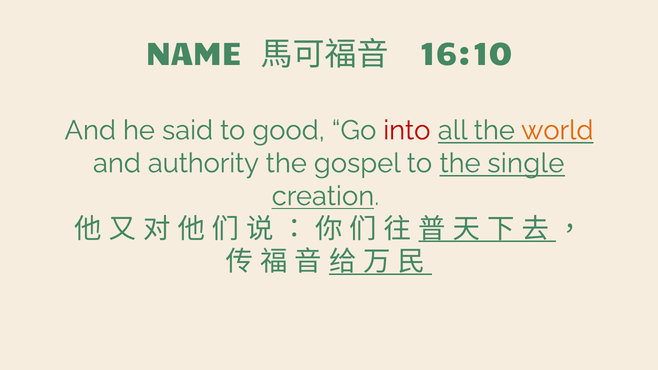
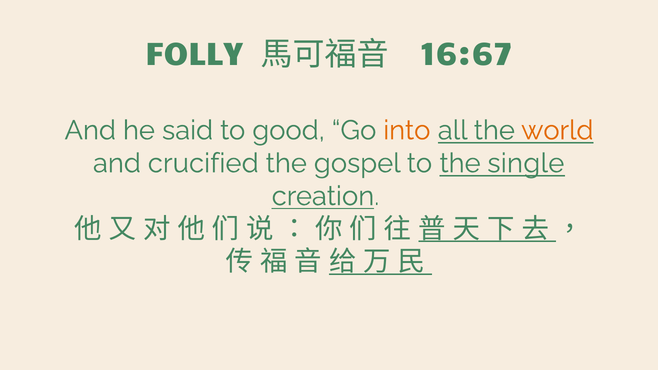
NAME: NAME -> FOLLY
16:10: 16:10 -> 16:67
into colour: red -> orange
authority: authority -> crucified
